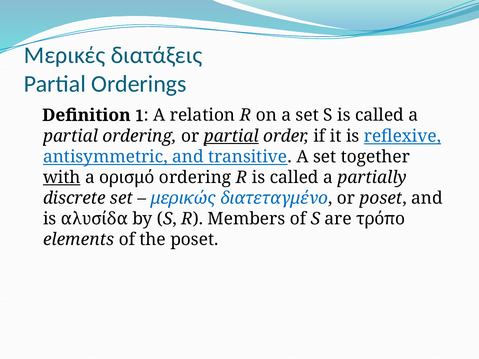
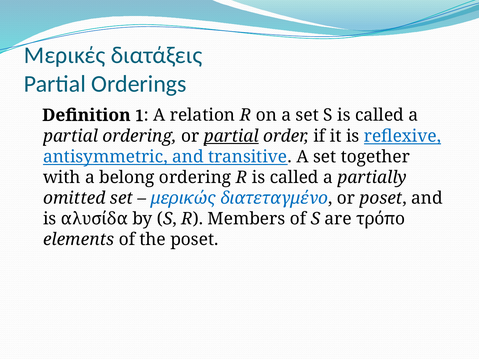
with underline: present -> none
ορισμό: ορισμό -> belong
discrete: discrete -> omitted
